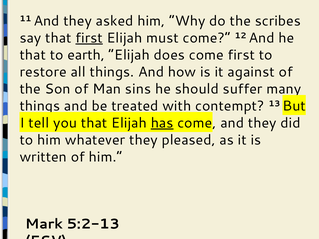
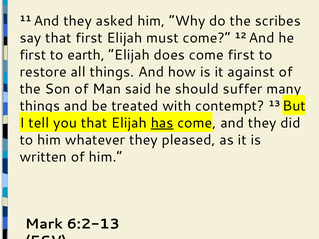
first at (89, 38) underline: present -> none
that at (33, 55): that -> first
sins: sins -> said
5:2-13: 5:2-13 -> 6:2-13
